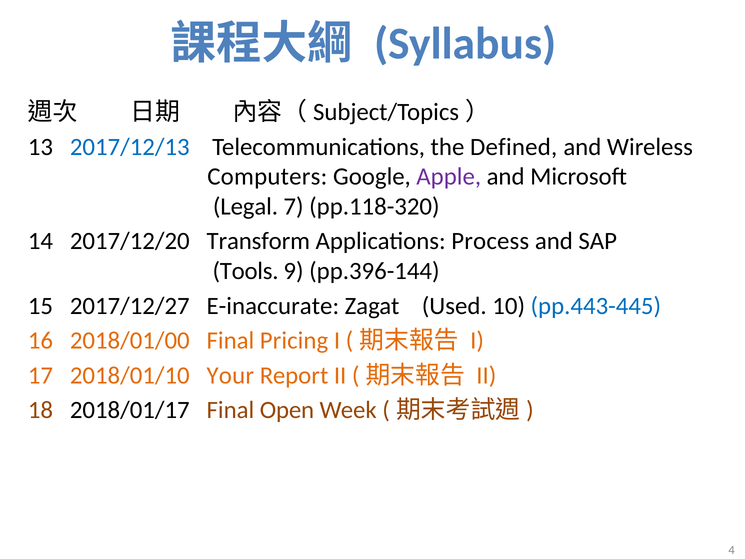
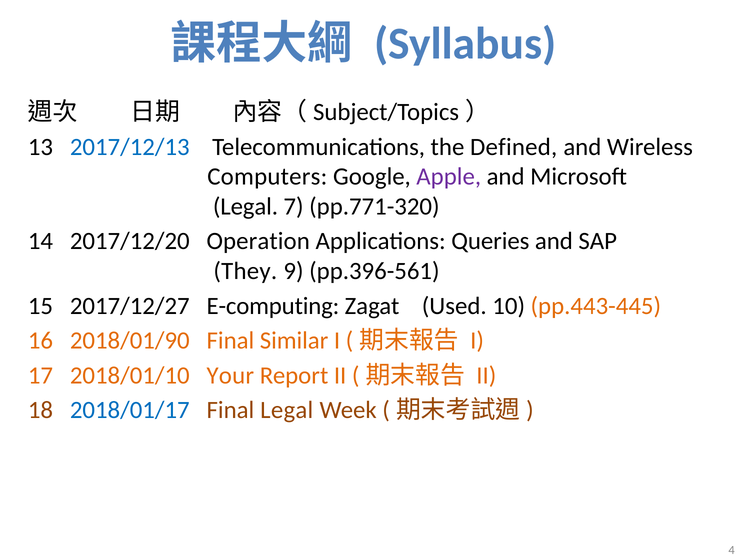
pp.118-320: pp.118-320 -> pp.771-320
Transform: Transform -> Operation
Process: Process -> Queries
Tools: Tools -> They
pp.396-144: pp.396-144 -> pp.396-561
E-inaccurate: E-inaccurate -> E-computing
pp.443-445 colour: blue -> orange
2018/01/00: 2018/01/00 -> 2018/01/90
Pricing: Pricing -> Similar
2018/01/17 colour: black -> blue
Final Open: Open -> Legal
